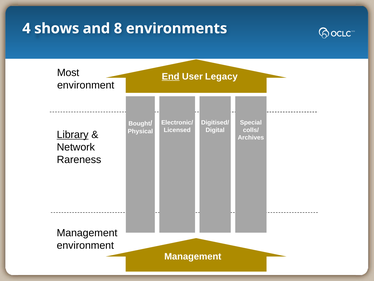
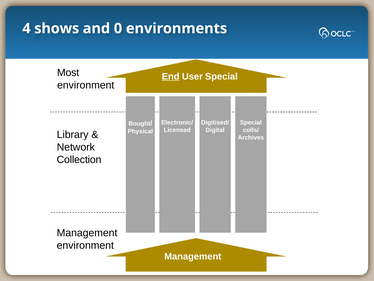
8: 8 -> 0
User Legacy: Legacy -> Special
Library underline: present -> none
Rareness: Rareness -> Collection
